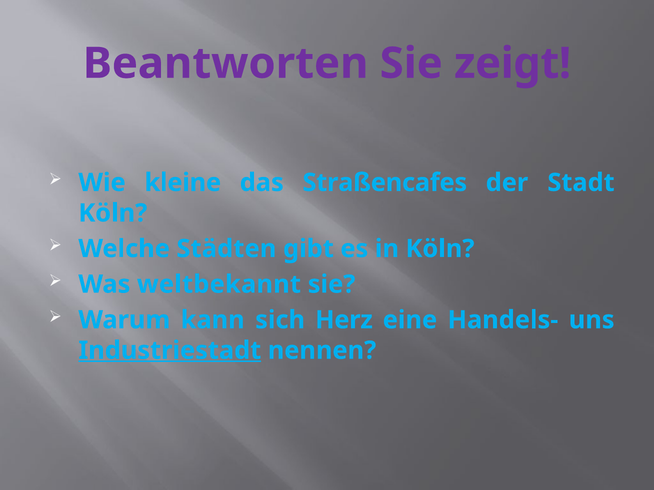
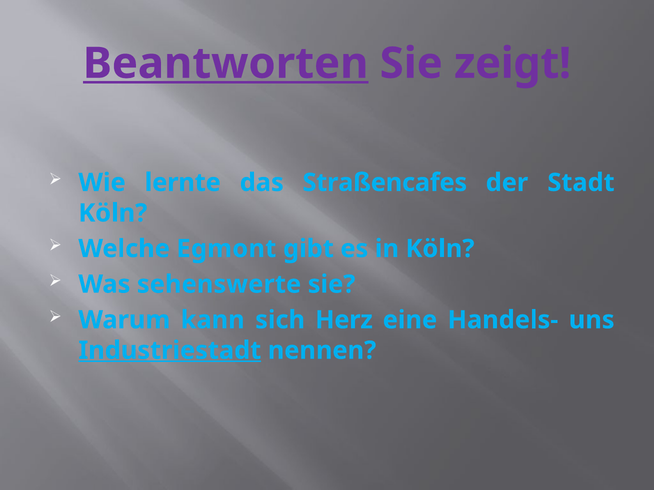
Beantworten underline: none -> present
kleine: kleine -> lernte
Städten: Städten -> Egmont
weltbekannt: weltbekannt -> sehenswerte
